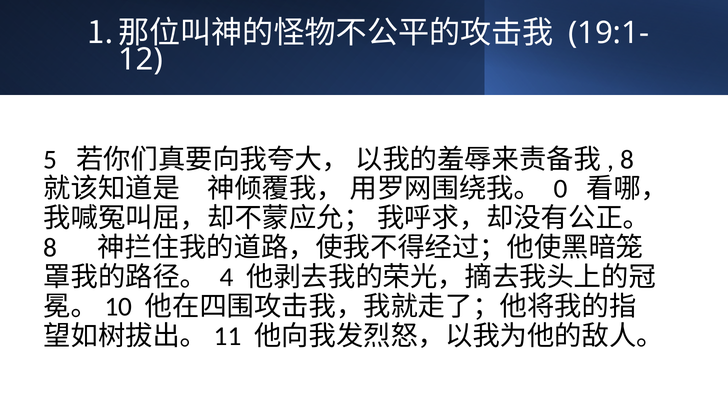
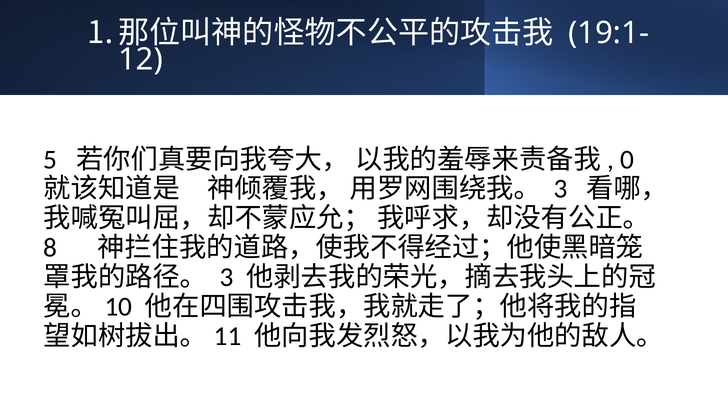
8 at (627, 160): 8 -> 0
0 at (561, 189): 0 -> 3
4 at (227, 278): 4 -> 3
